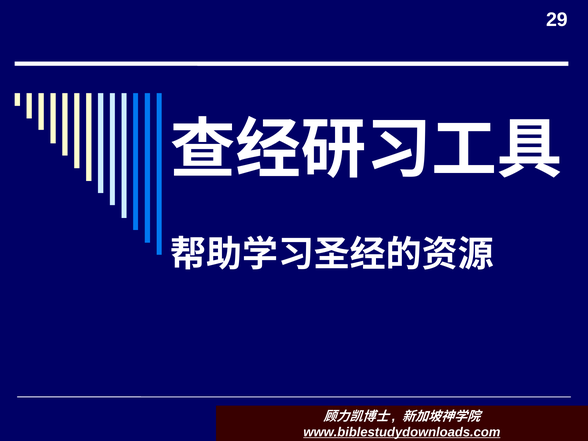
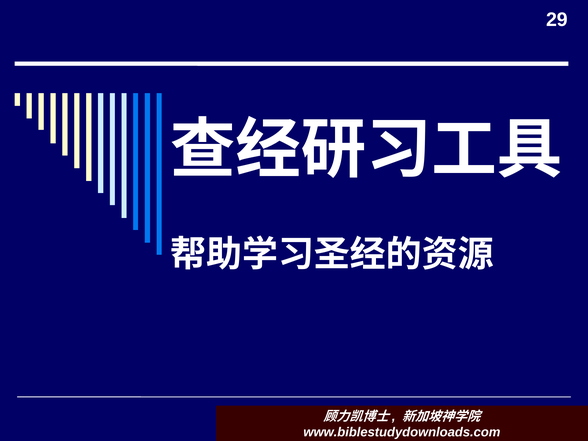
www.biblestudydownloads.com underline: present -> none
